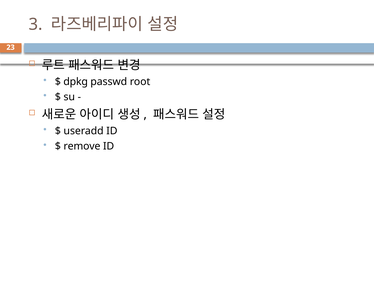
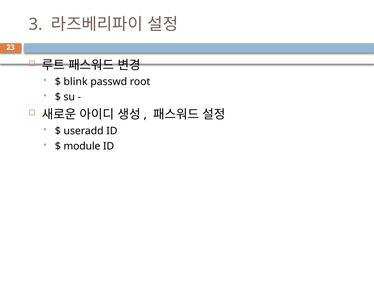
dpkg: dpkg -> blink
remove: remove -> module
